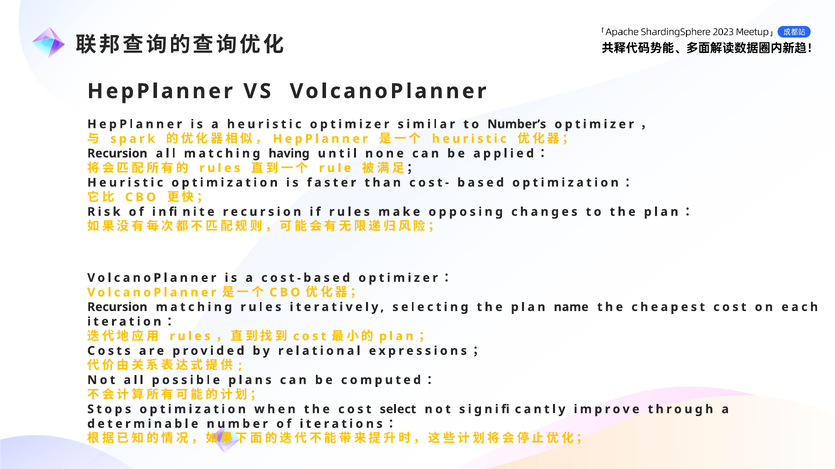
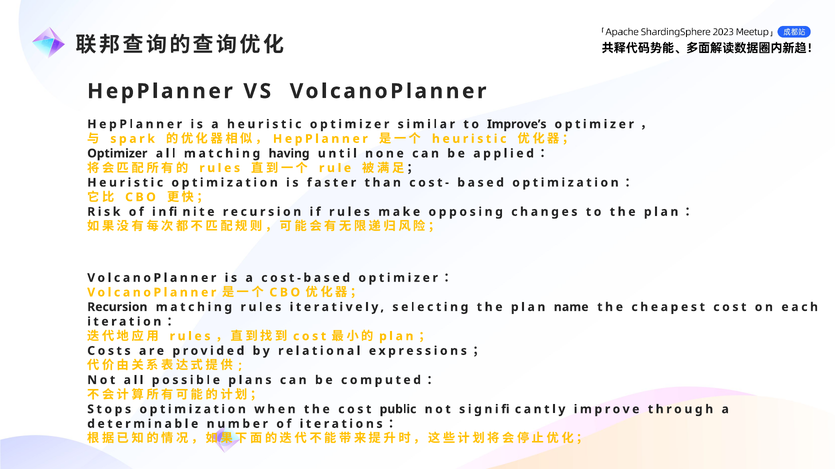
Number’s: Number’s -> Improve’s
Recursion at (117, 154): Recursion -> Optimizer
select: select -> public
